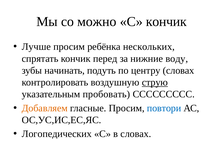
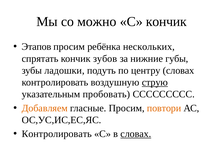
Лучше: Лучше -> Этапов
перед: перед -> зубов
воду: воду -> губы
начинать: начинать -> ладошки
повтори colour: blue -> orange
Логопедических at (57, 134): Логопедических -> Контролировать
словах at (136, 134) underline: none -> present
